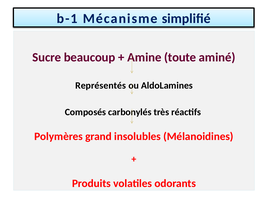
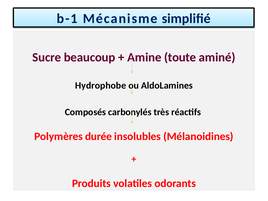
Représentés: Représentés -> Hydrophobe
grand: grand -> durée
